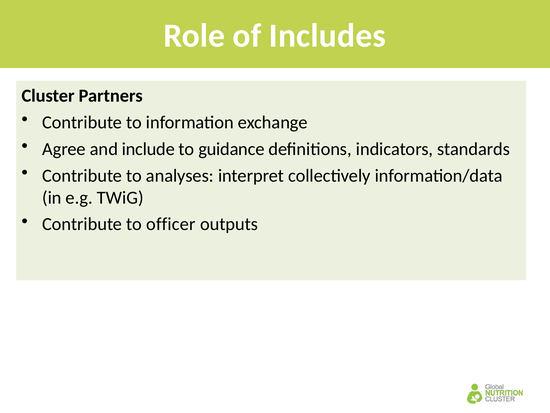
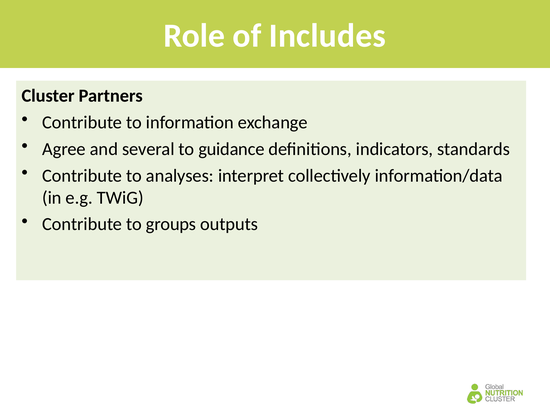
include: include -> several
officer: officer -> groups
